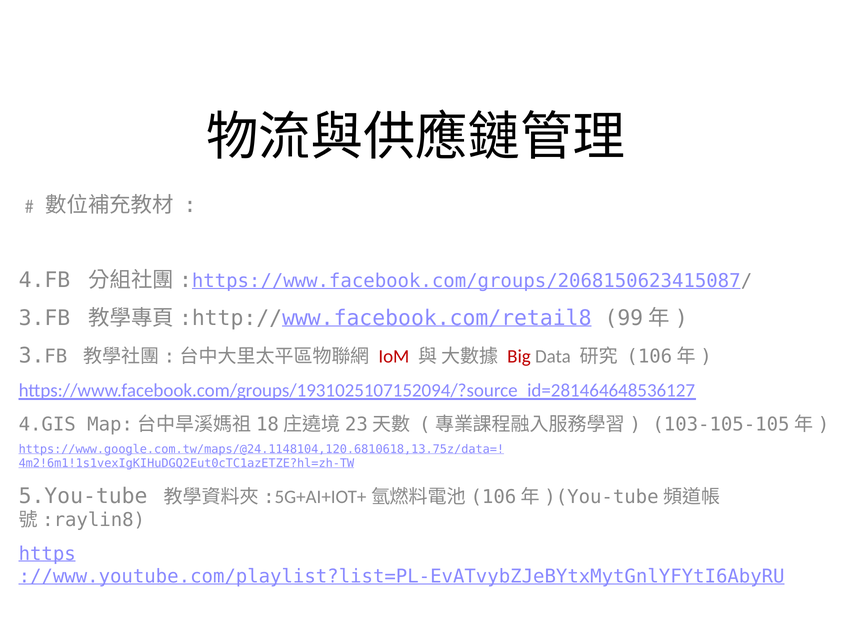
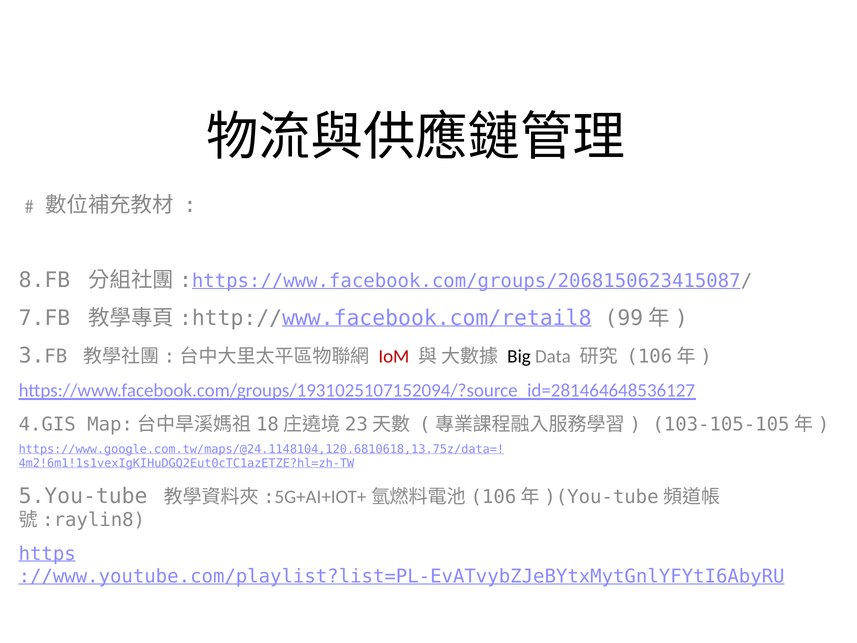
4.FB: 4.FB -> 8.FB
3.FB at (44, 318): 3.FB -> 7.FB
Big colour: red -> black
